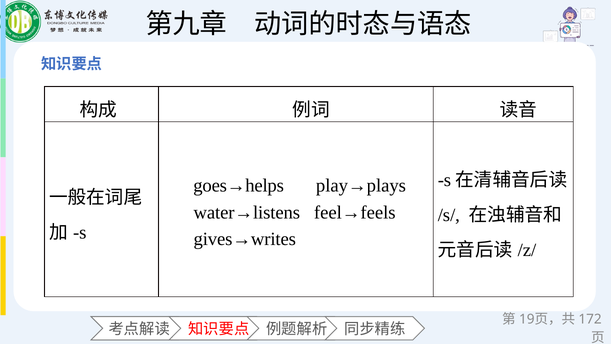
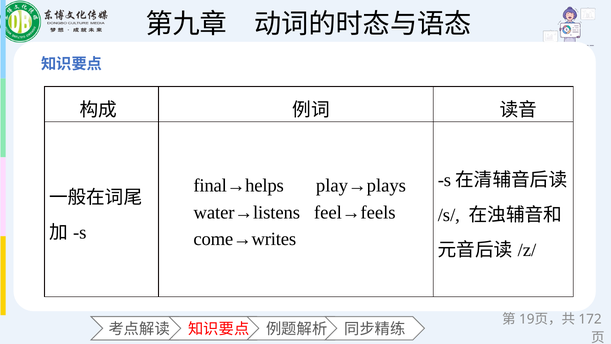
goes→helps: goes→helps -> final→helps
gives→writes: gives→writes -> come→writes
